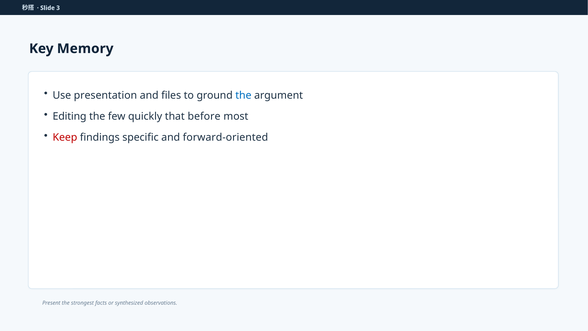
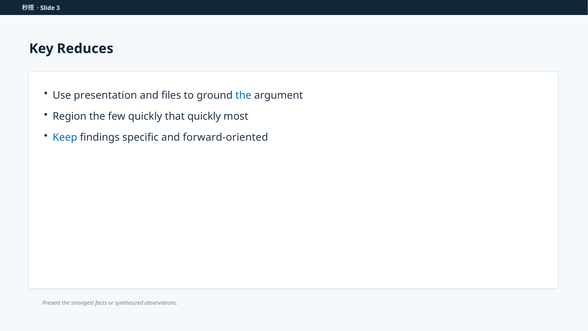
Memory: Memory -> Reduces
Editing: Editing -> Region
that before: before -> quickly
Keep colour: red -> blue
